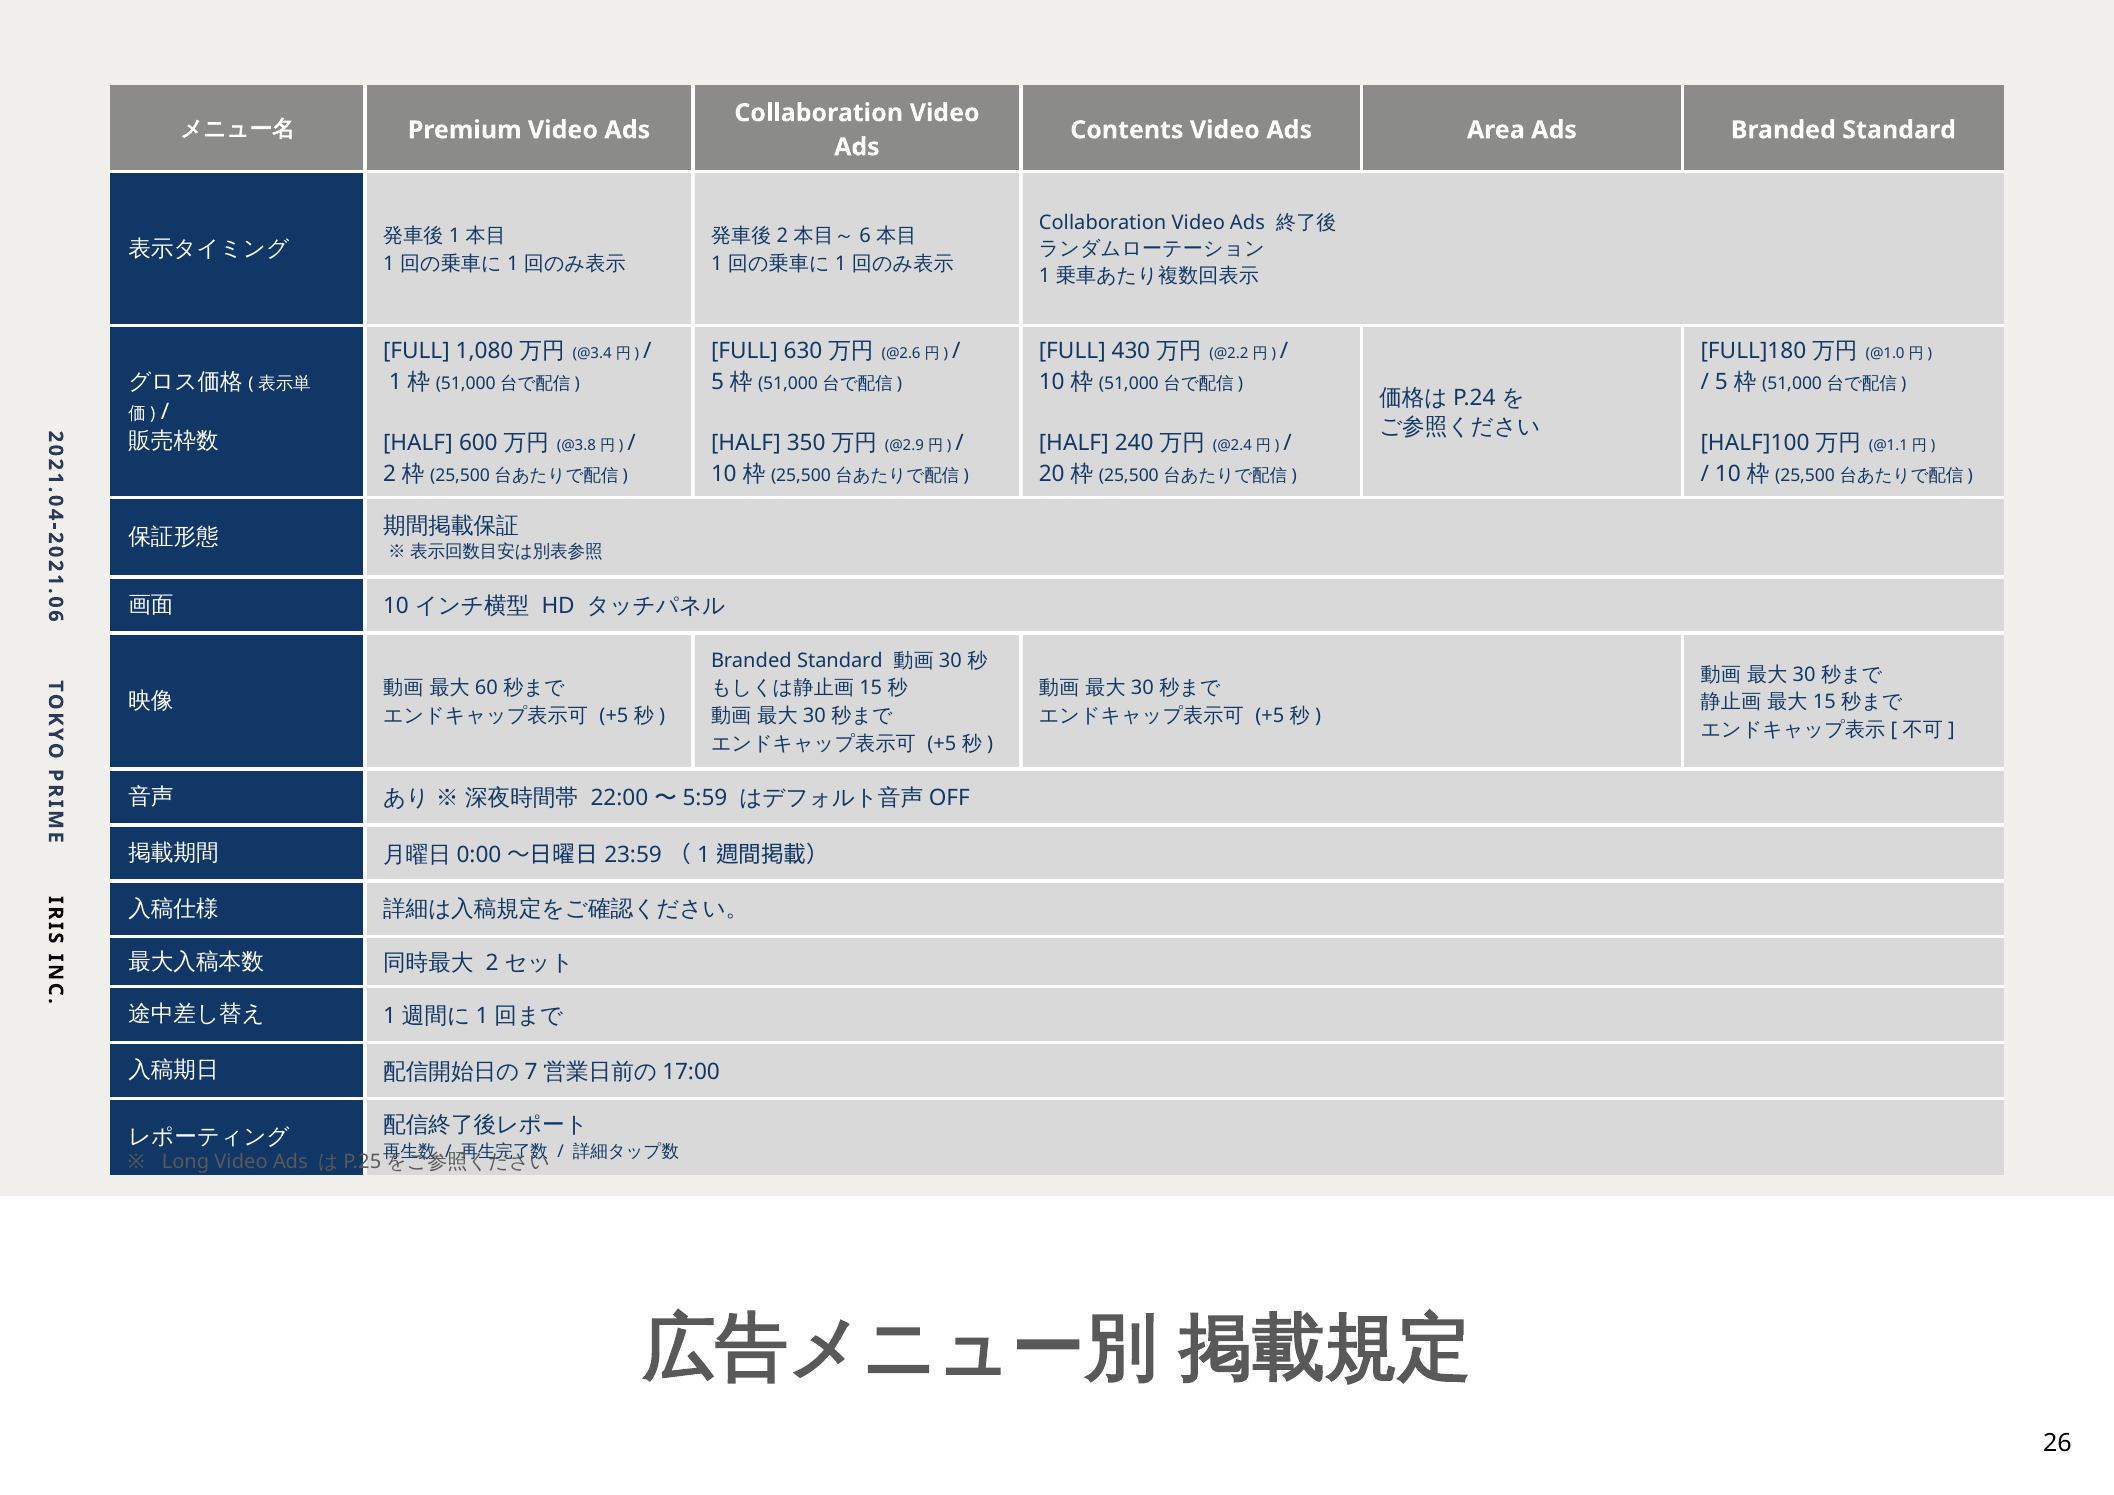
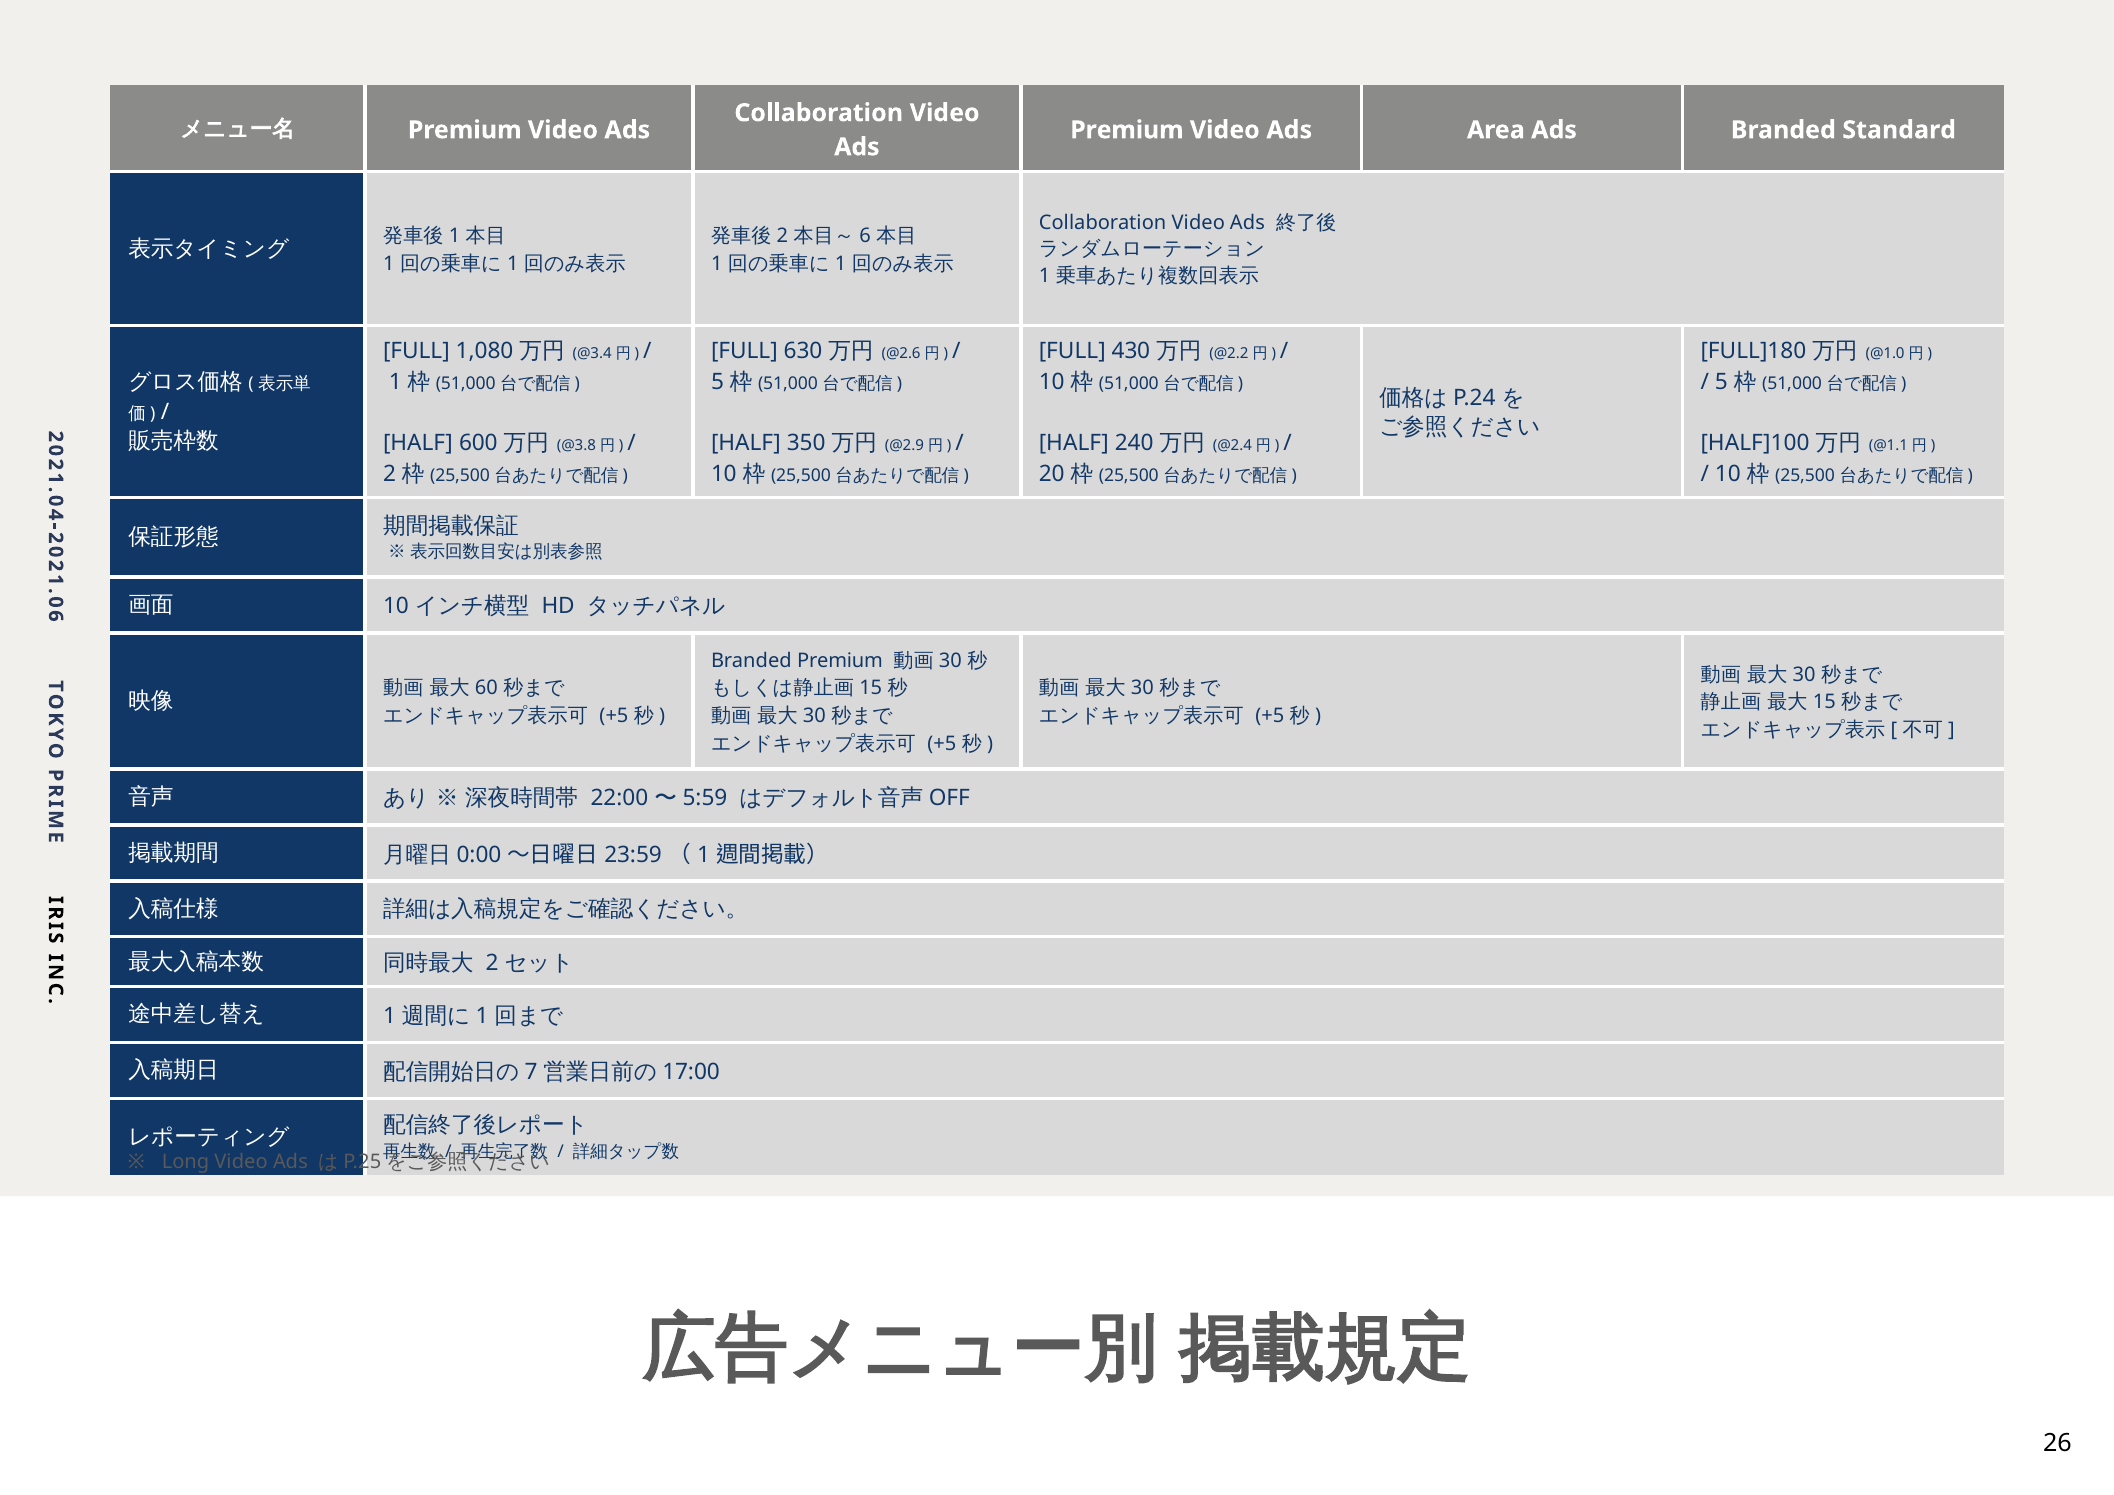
Contents at (1127, 130): Contents -> Premium
Standard at (840, 660): Standard -> Premium
